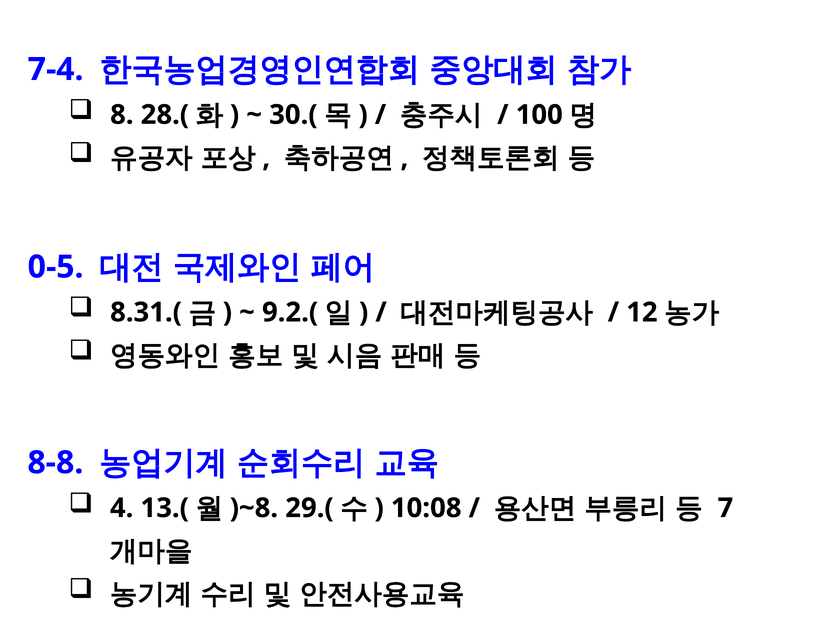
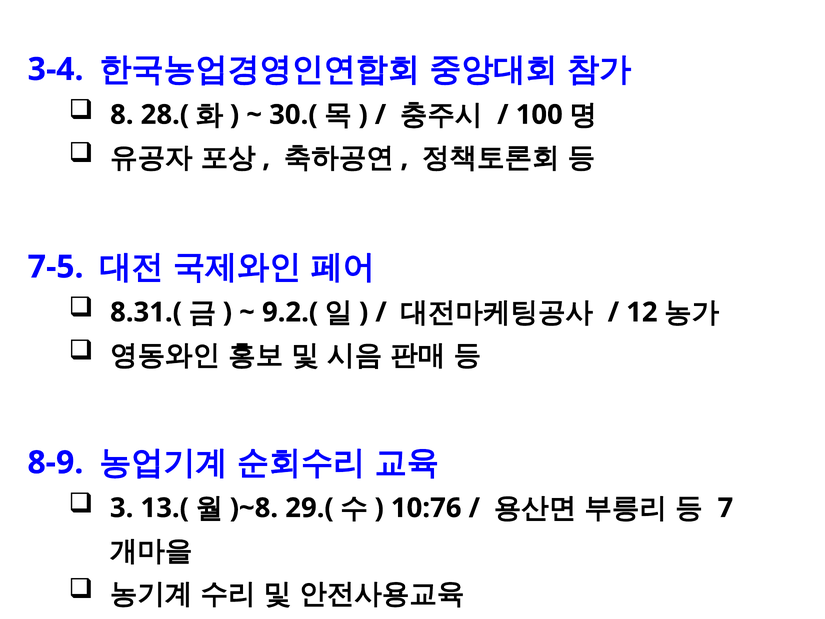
7-4: 7-4 -> 3-4
0-5: 0-5 -> 7-5
8-8: 8-8 -> 8-9
4: 4 -> 3
10:08: 10:08 -> 10:76
